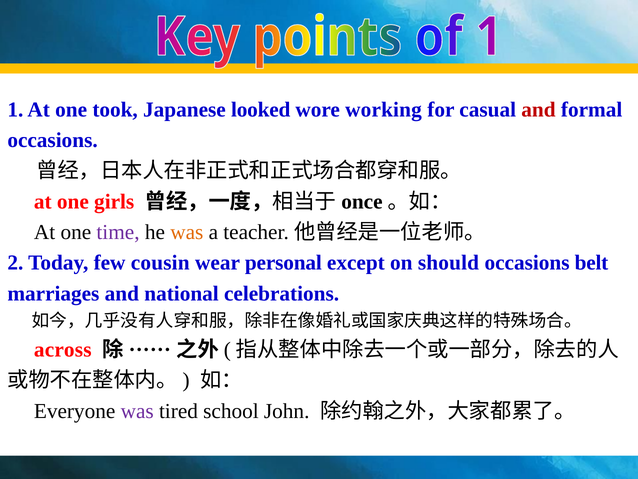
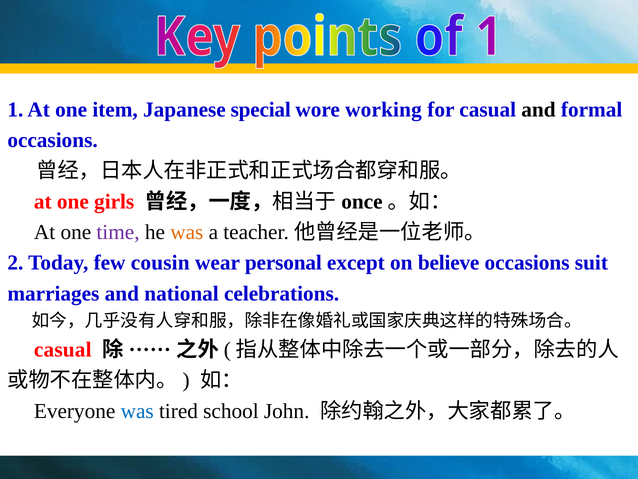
took: took -> item
looked: looked -> special
and at (539, 110) colour: red -> black
should: should -> believe
belt: belt -> suit
across at (63, 349): across -> casual
was at (137, 411) colour: purple -> blue
